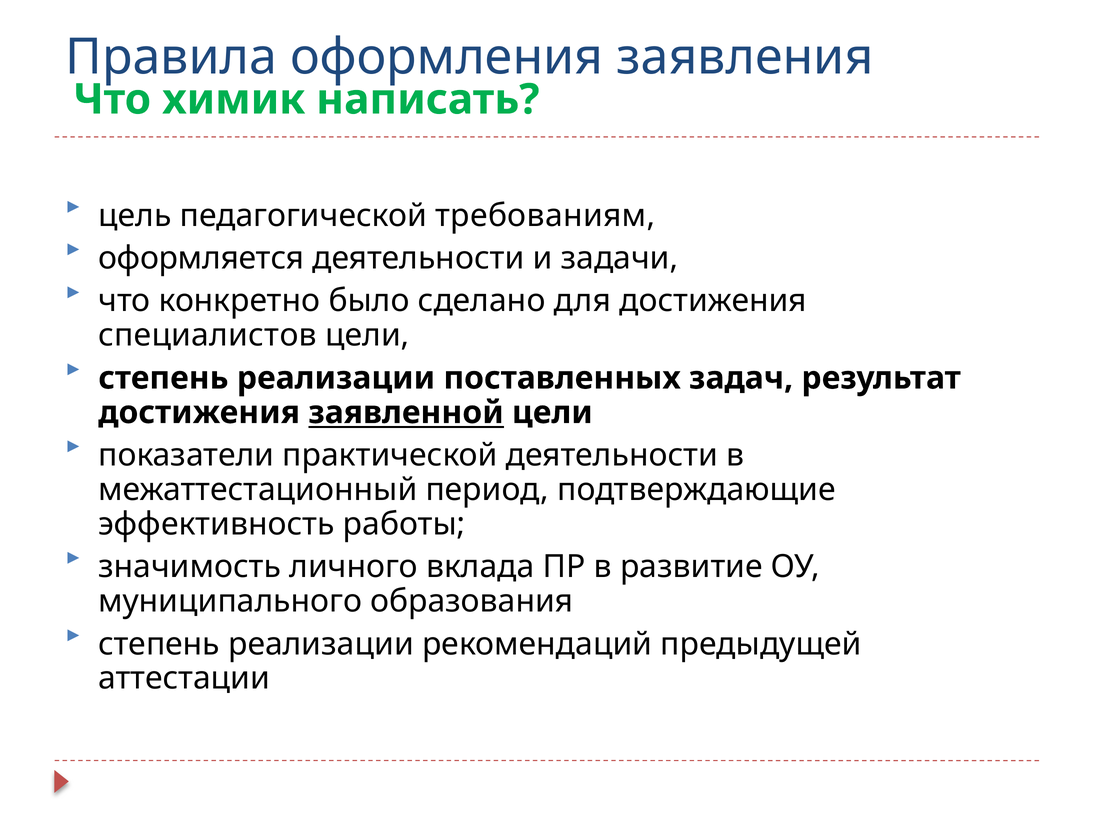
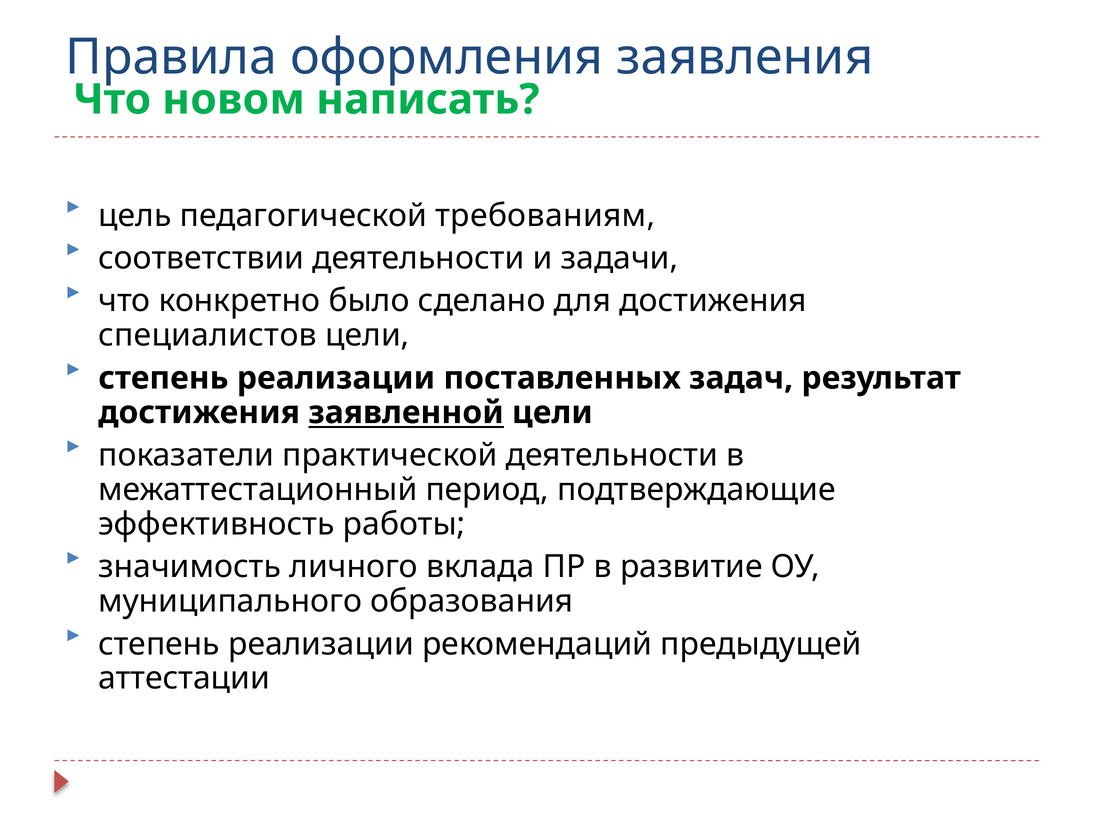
химик: химик -> новом
оформляется: оформляется -> соответствии
